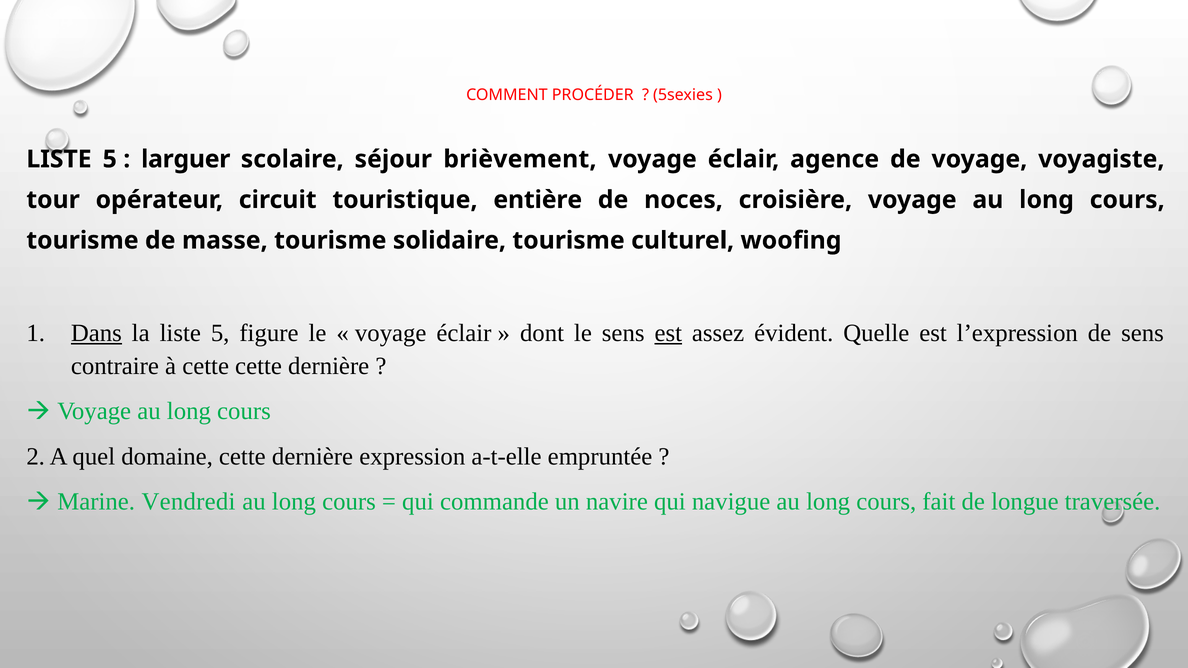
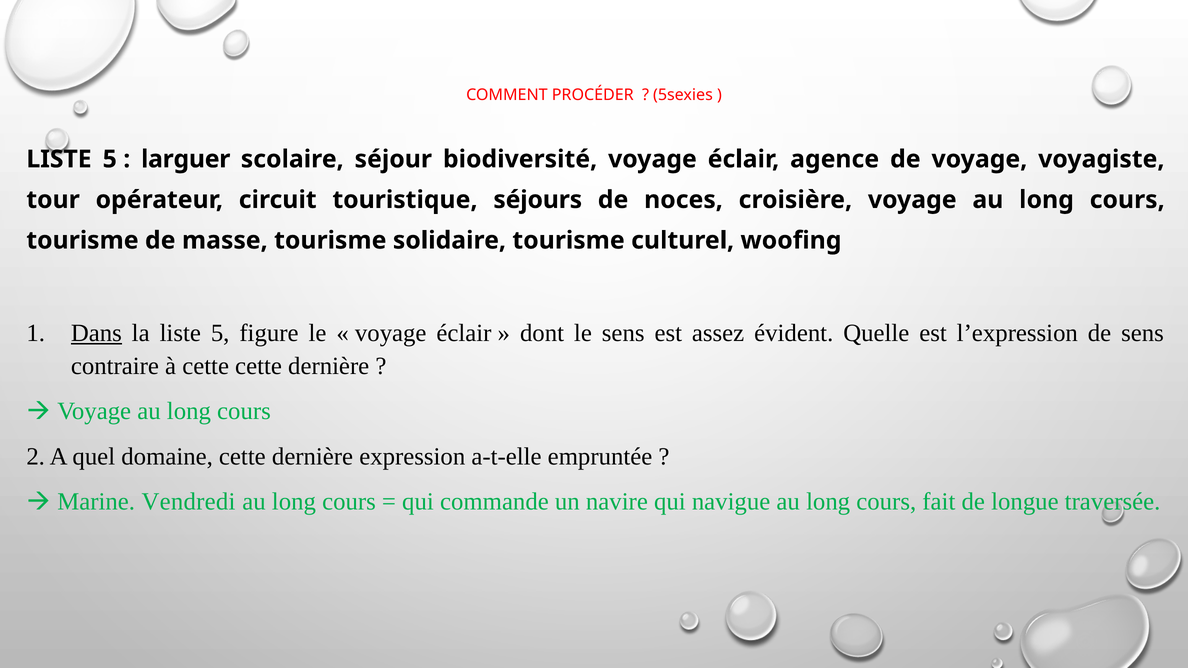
brièvement: brièvement -> biodiversité
entière: entière -> séjours
est at (668, 333) underline: present -> none
